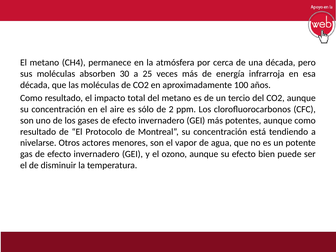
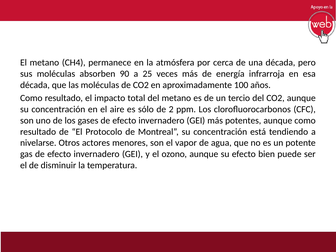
30: 30 -> 90
